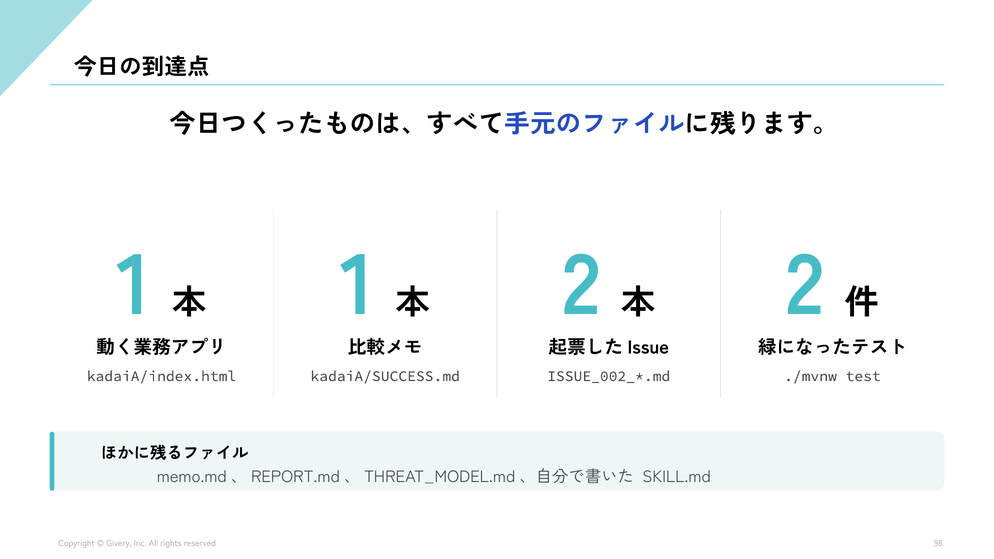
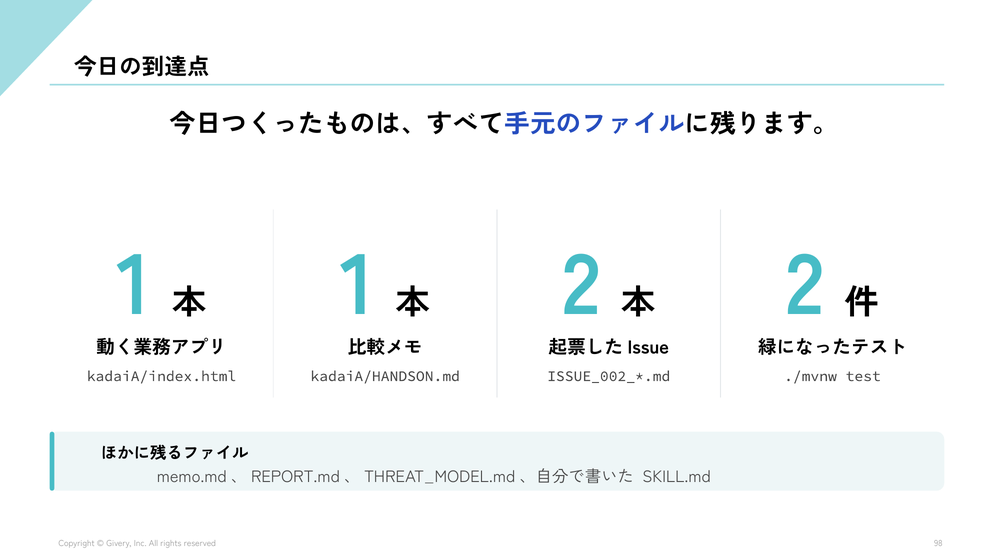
kadaiA/SUCCESS.md: kadaiA/SUCCESS.md -> kadaiA/HANDSON.md
